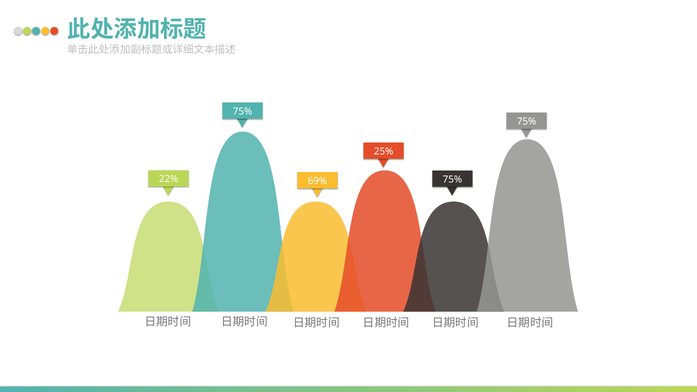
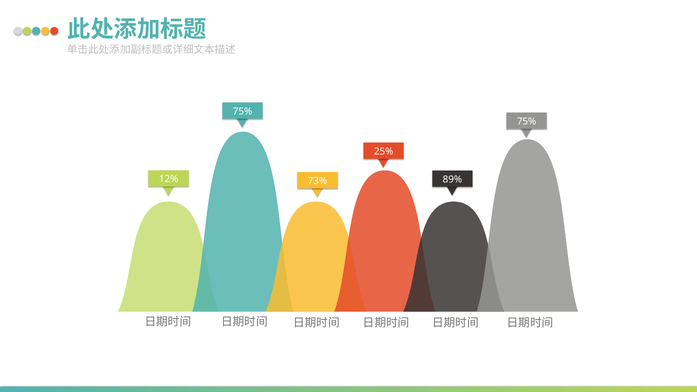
22%: 22% -> 12%
75% at (452, 179): 75% -> 89%
69%: 69% -> 73%
